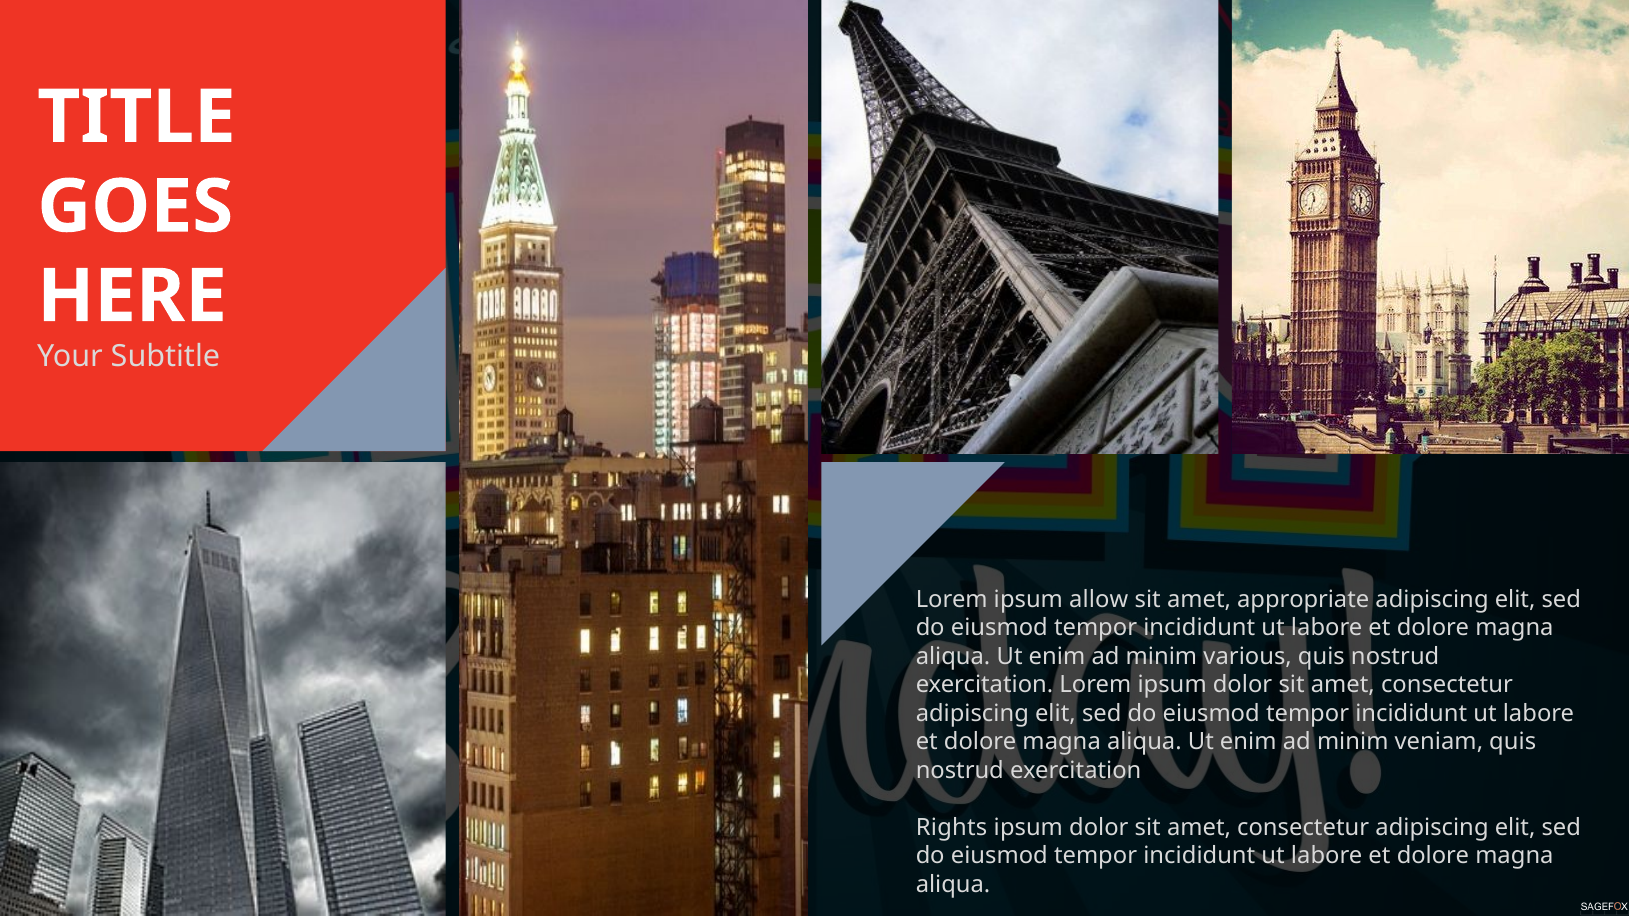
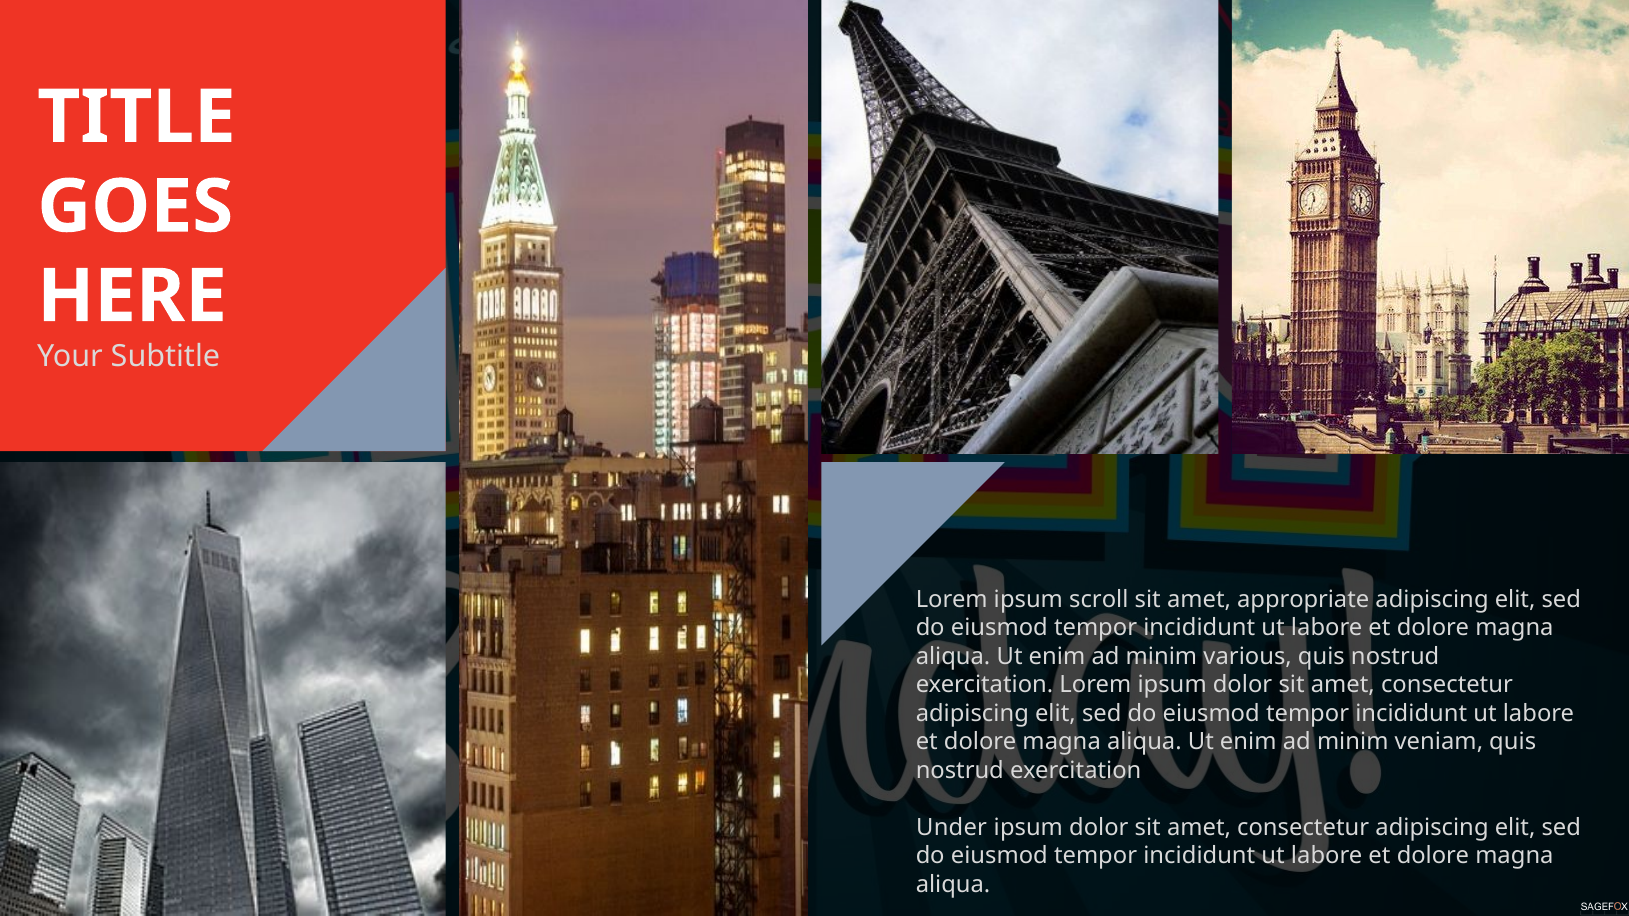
allow: allow -> scroll
Rights: Rights -> Under
